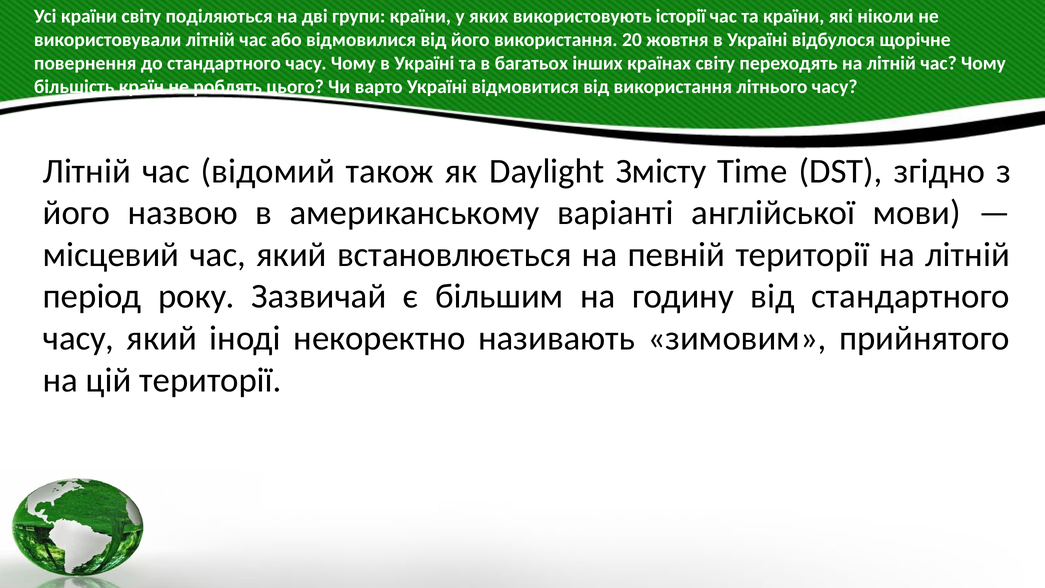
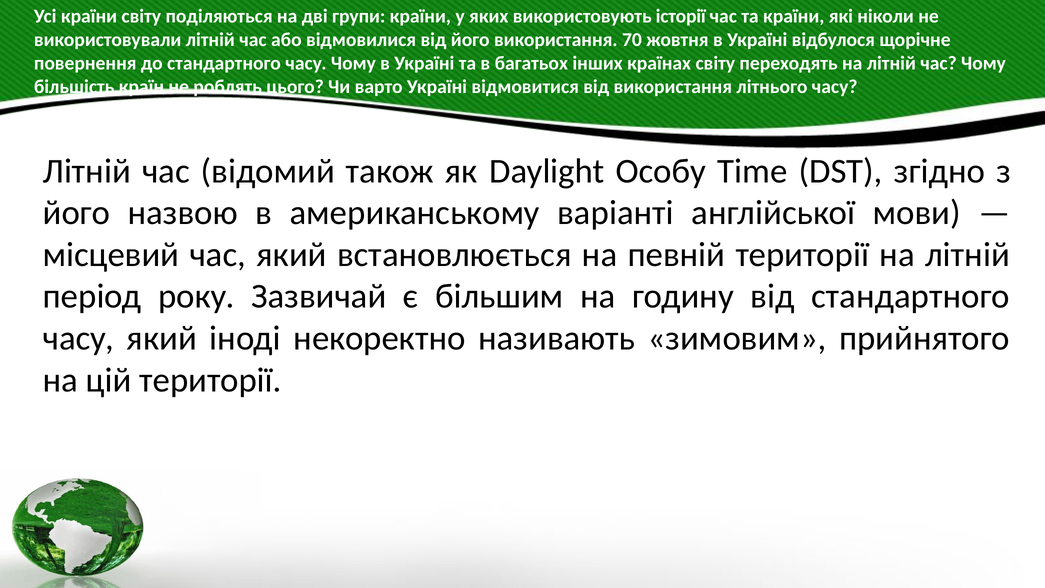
20: 20 -> 70
Змісту: Змісту -> Особу
